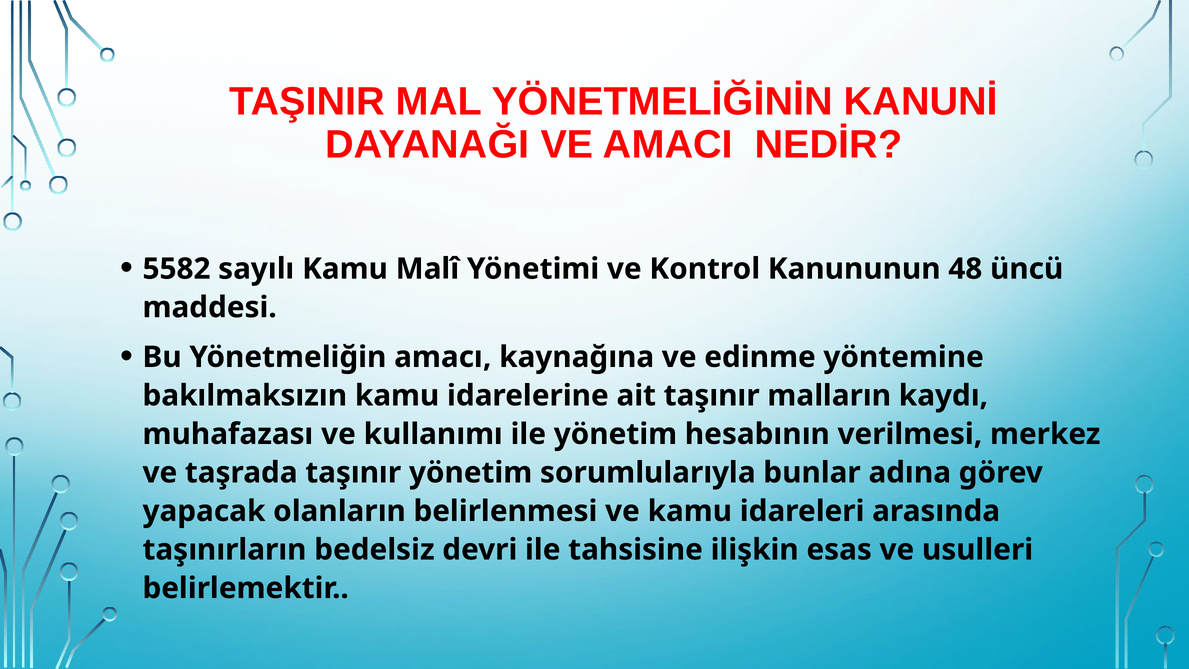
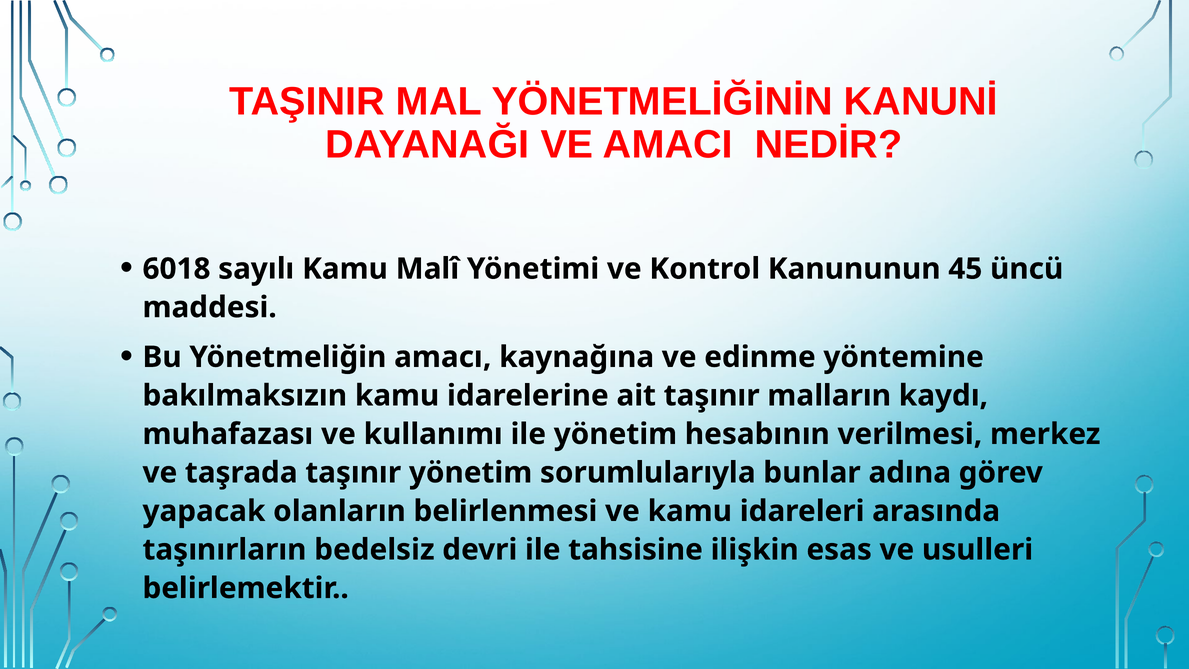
5582: 5582 -> 6018
48: 48 -> 45
